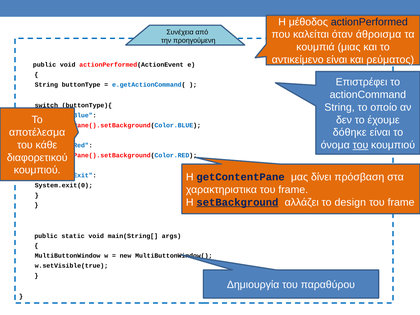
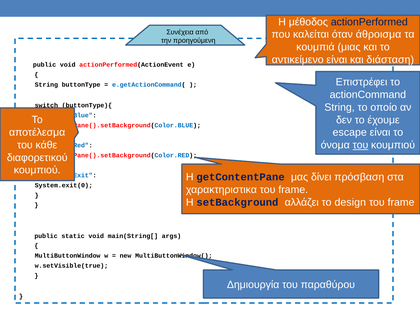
ρεύματος: ρεύματος -> διάσταση
δόθηκε: δόθηκε -> escape
setBackground underline: present -> none
